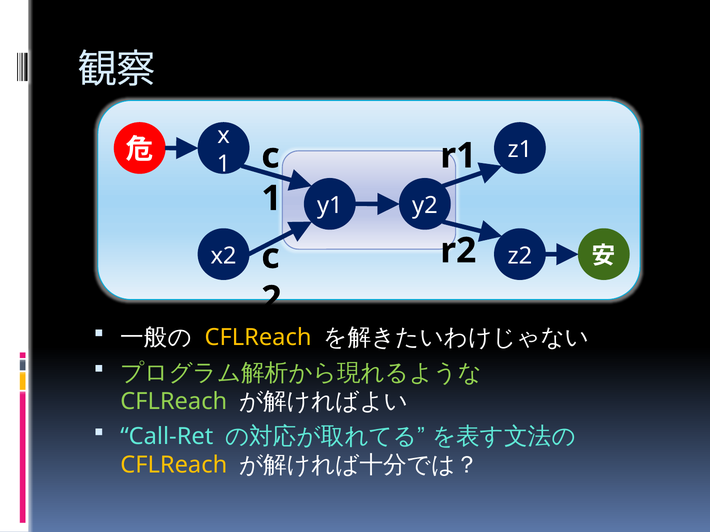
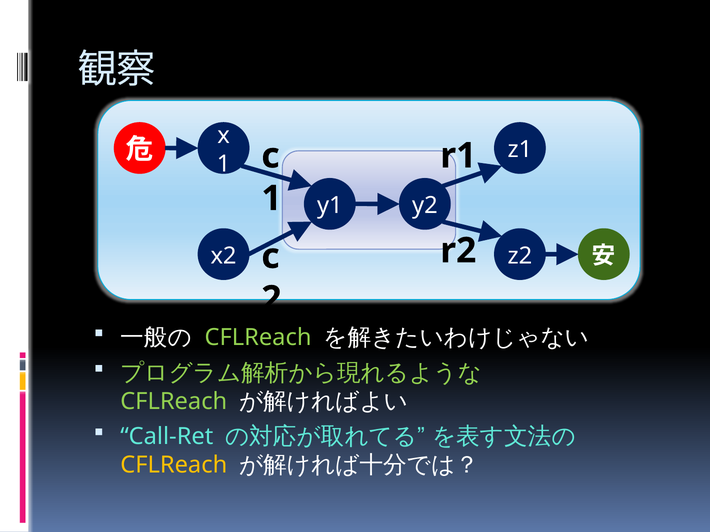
CFLReach at (258, 338) colour: yellow -> light green
